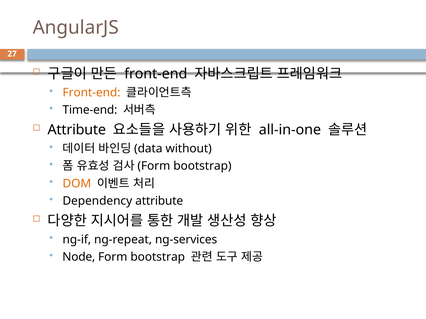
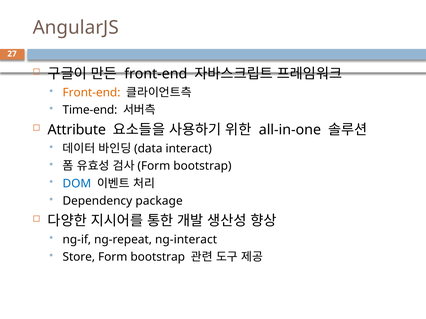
without: without -> interact
DOM colour: orange -> blue
Dependency attribute: attribute -> package
ng-services: ng-services -> ng-interact
Node: Node -> Store
